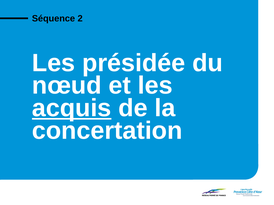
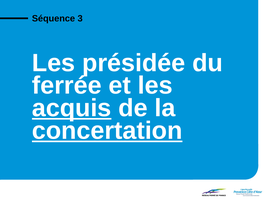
2: 2 -> 3
nœud: nœud -> ferrée
concertation underline: none -> present
